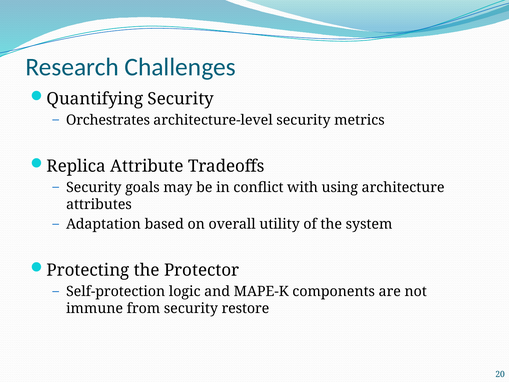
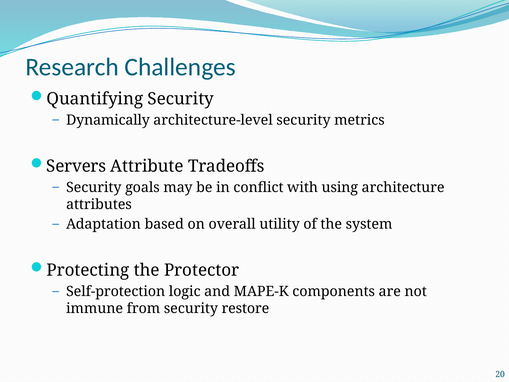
Orchestrates: Orchestrates -> Dynamically
Replica: Replica -> Servers
